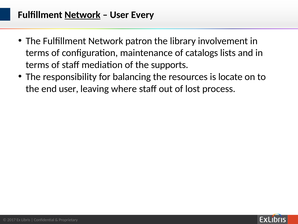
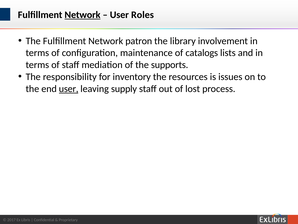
Every: Every -> Roles
balancing: balancing -> inventory
locate: locate -> issues
user at (69, 89) underline: none -> present
where: where -> supply
